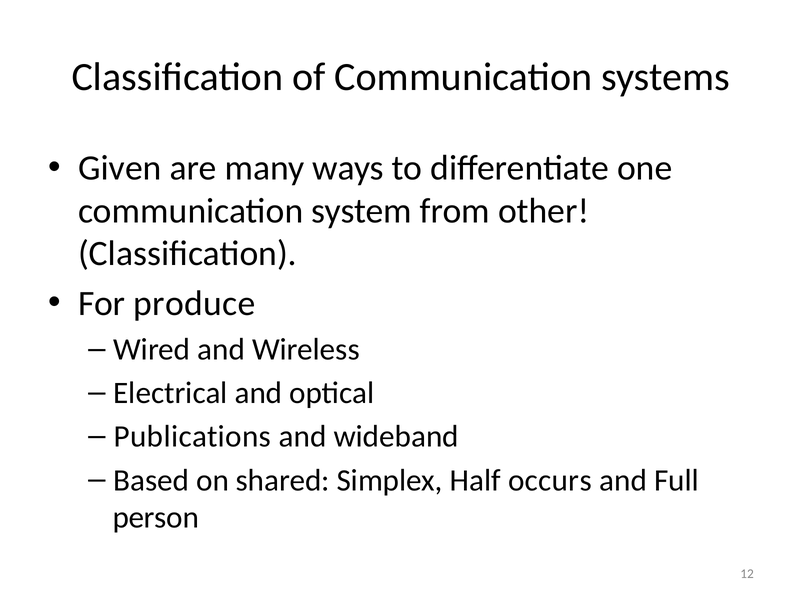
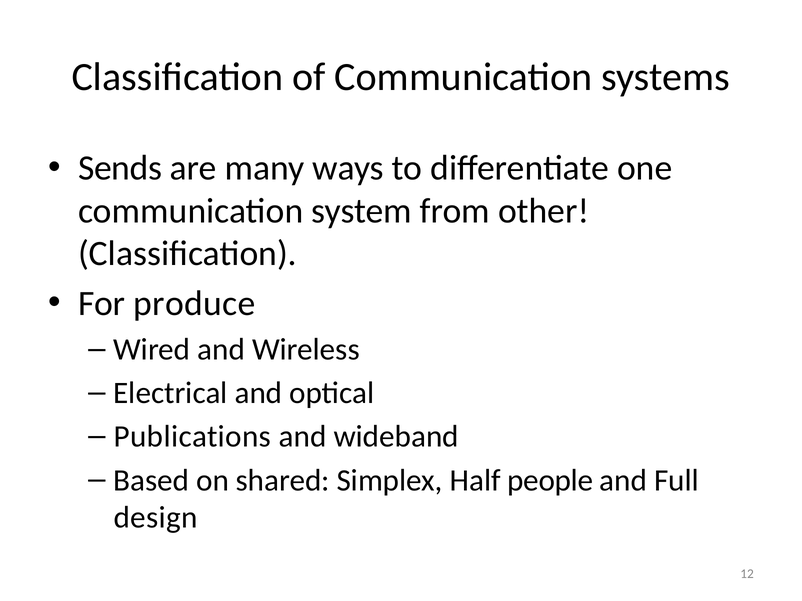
Given: Given -> Sends
occurs: occurs -> people
person: person -> design
